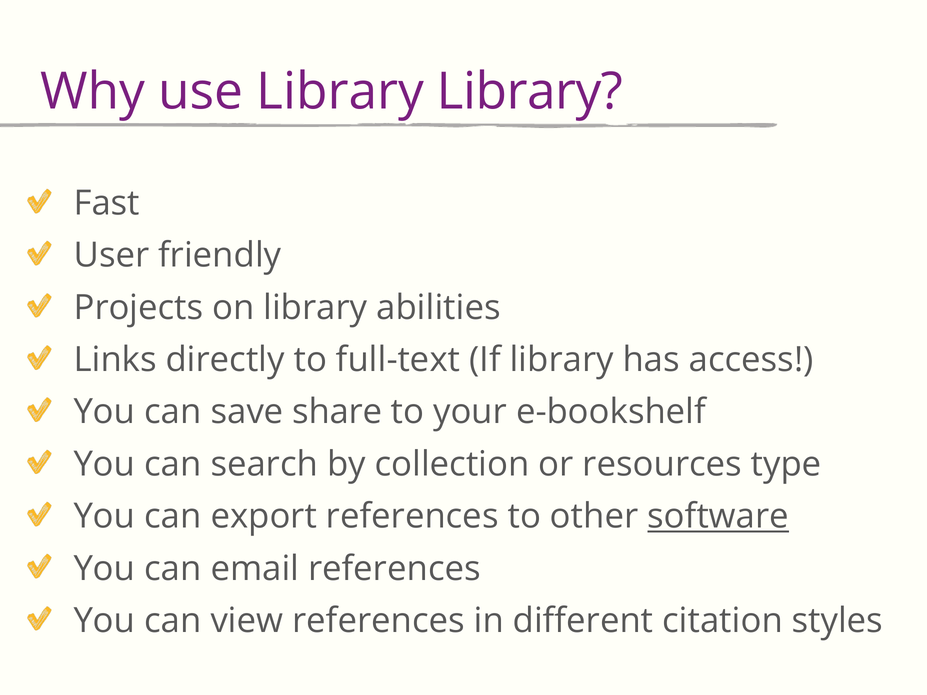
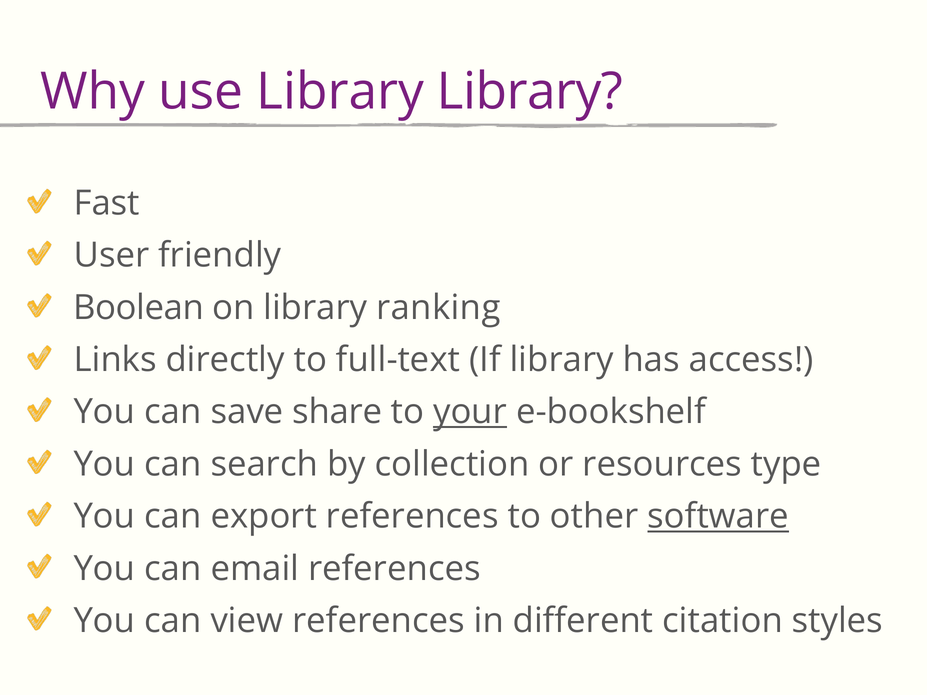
Projects: Projects -> Boolean
abilities: abilities -> ranking
your underline: none -> present
